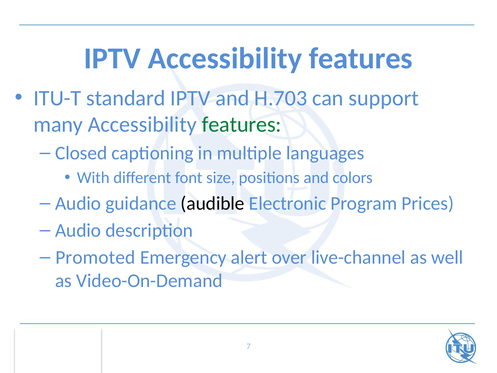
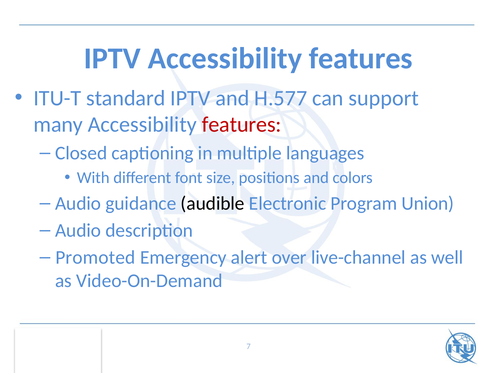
H.703: H.703 -> H.577
features at (242, 125) colour: green -> red
Prices: Prices -> Union
